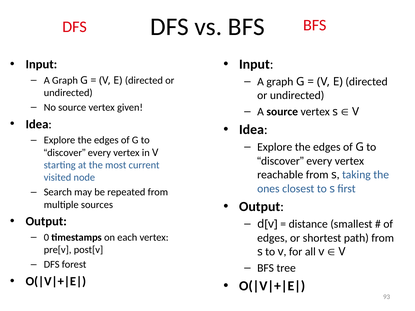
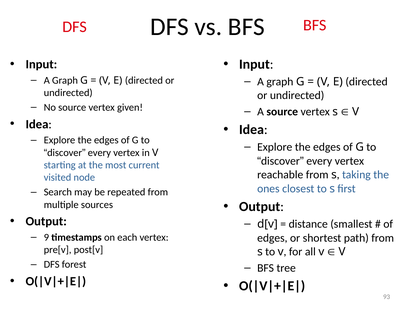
0: 0 -> 9
